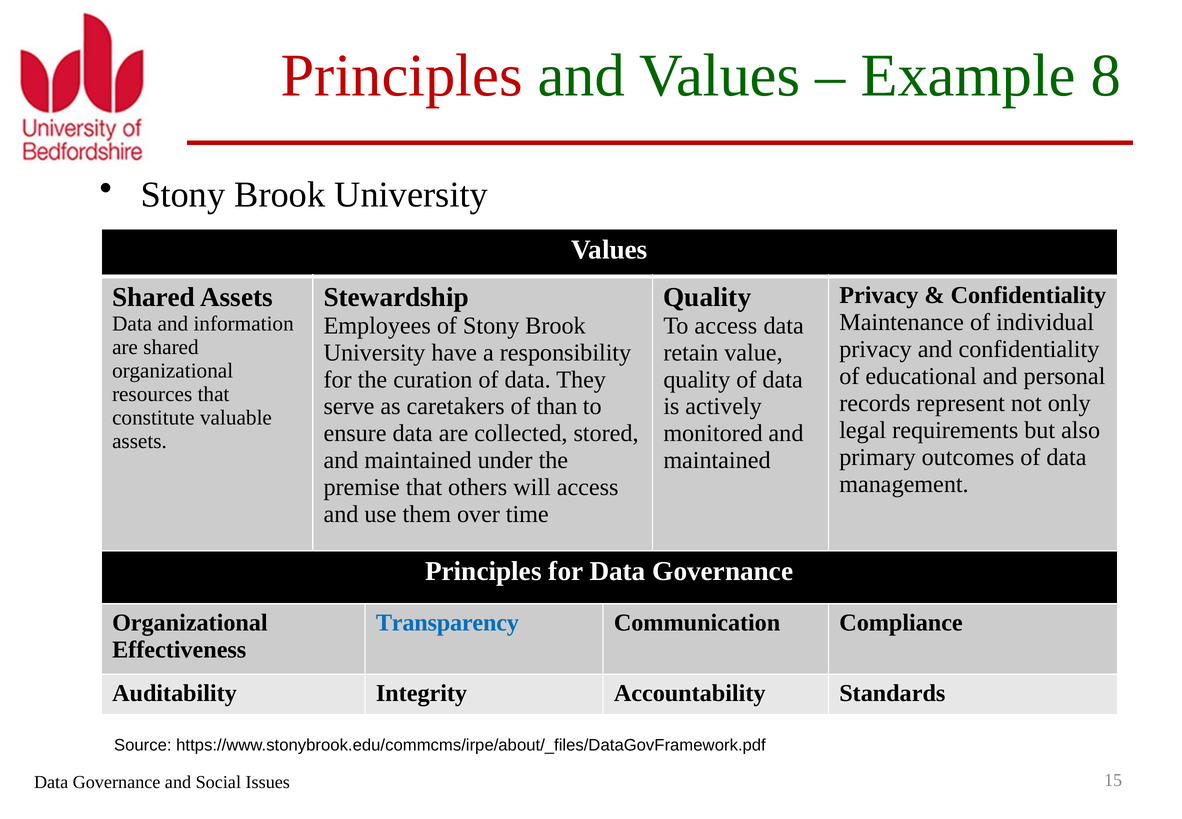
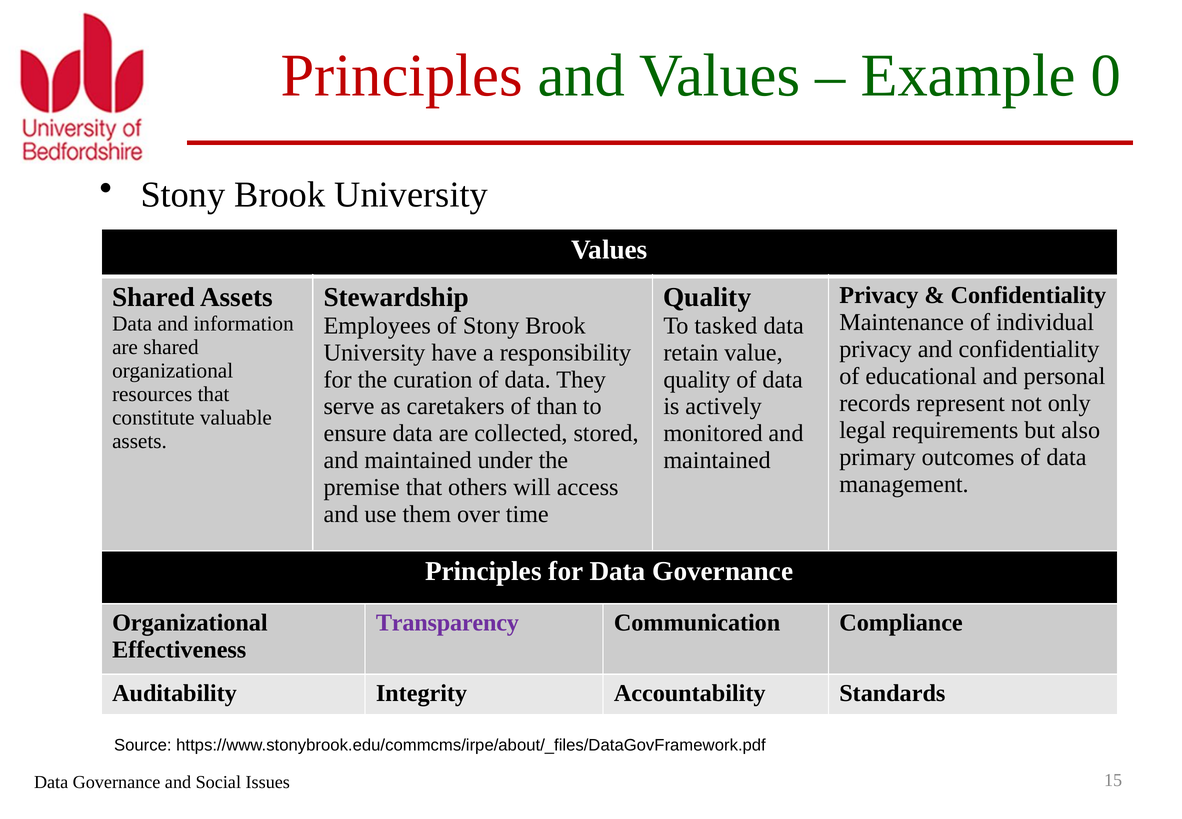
8: 8 -> 0
To access: access -> tasked
Transparency colour: blue -> purple
